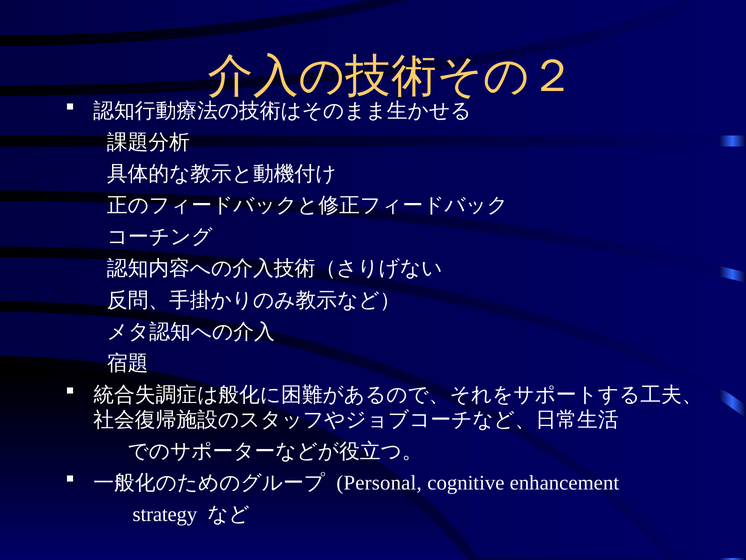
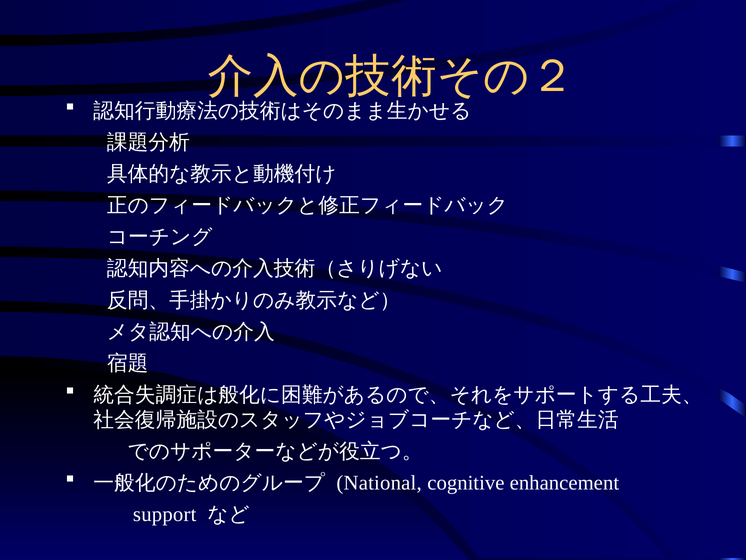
Personal: Personal -> National
strategy: strategy -> support
